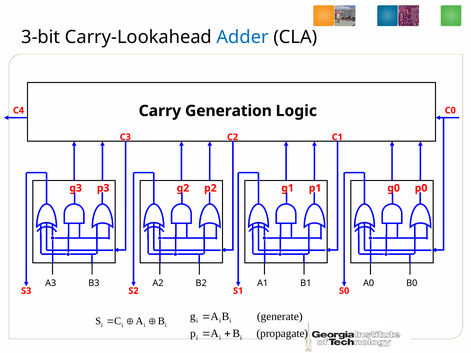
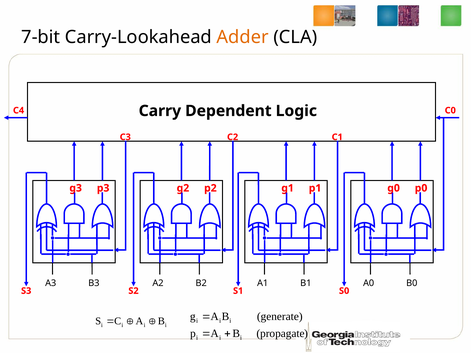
3-bit: 3-bit -> 7-bit
Adder colour: blue -> orange
Generation: Generation -> Dependent
